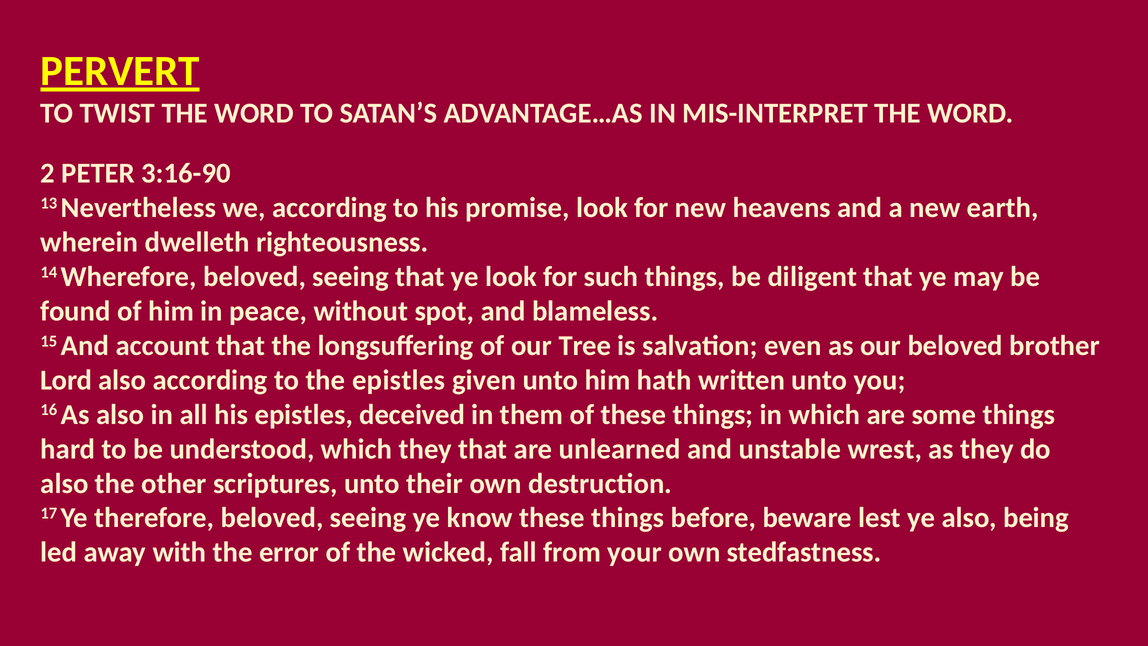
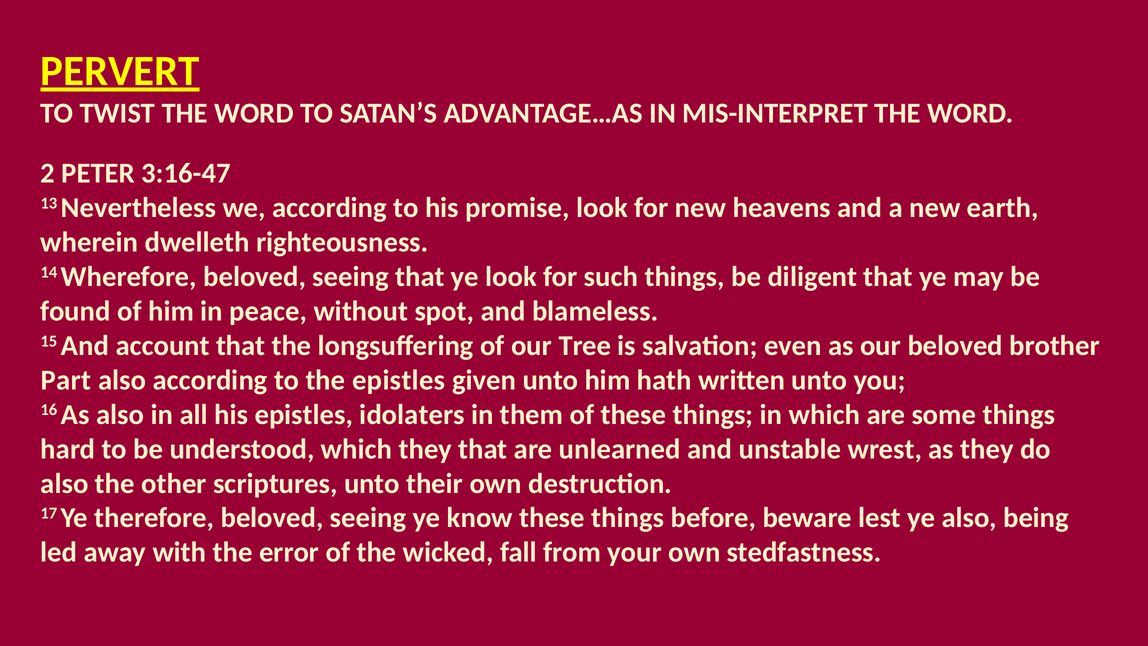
3:16-90: 3:16-90 -> 3:16-47
Lord: Lord -> Part
deceived: deceived -> idolaters
